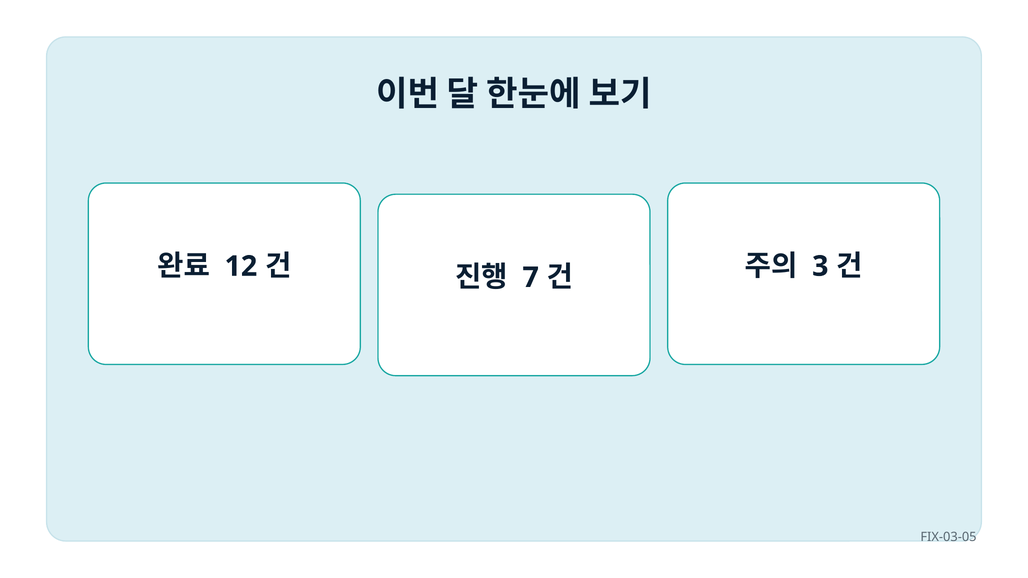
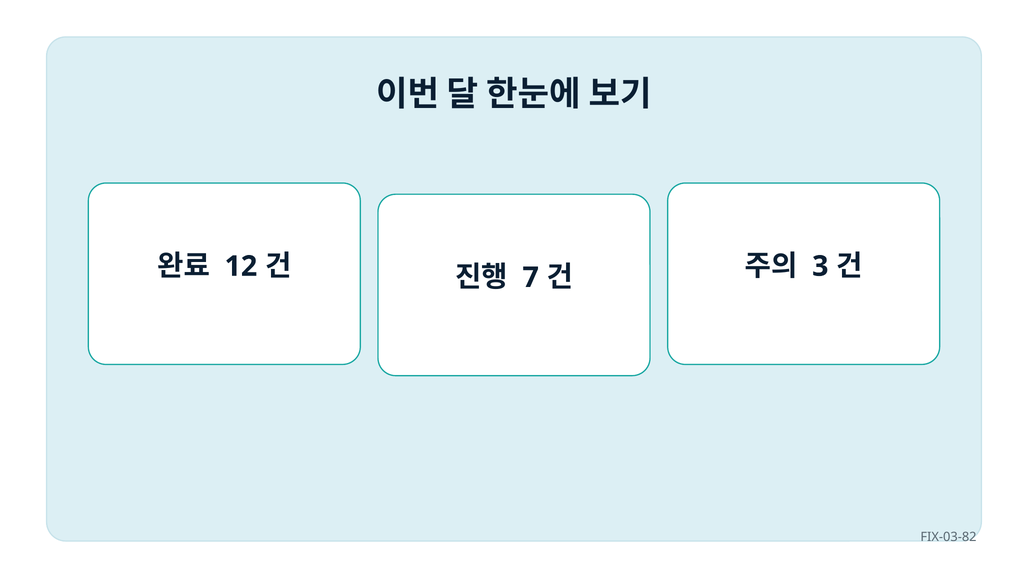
FIX-03-05: FIX-03-05 -> FIX-03-82
